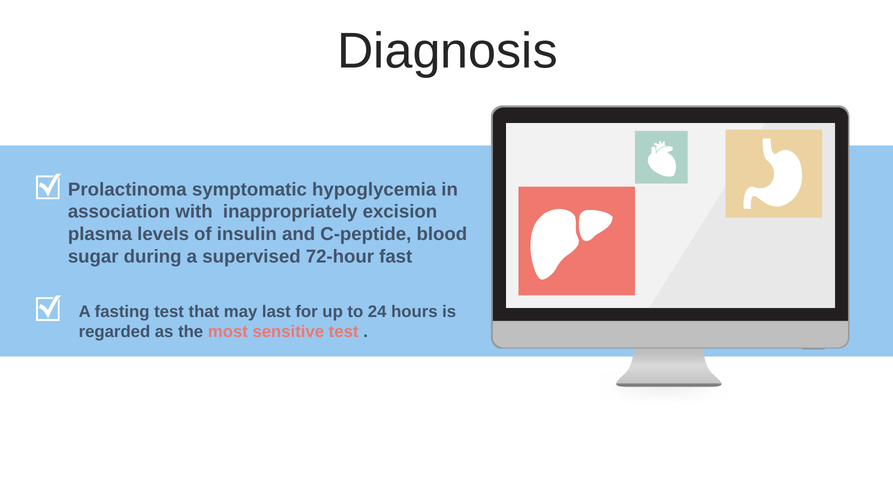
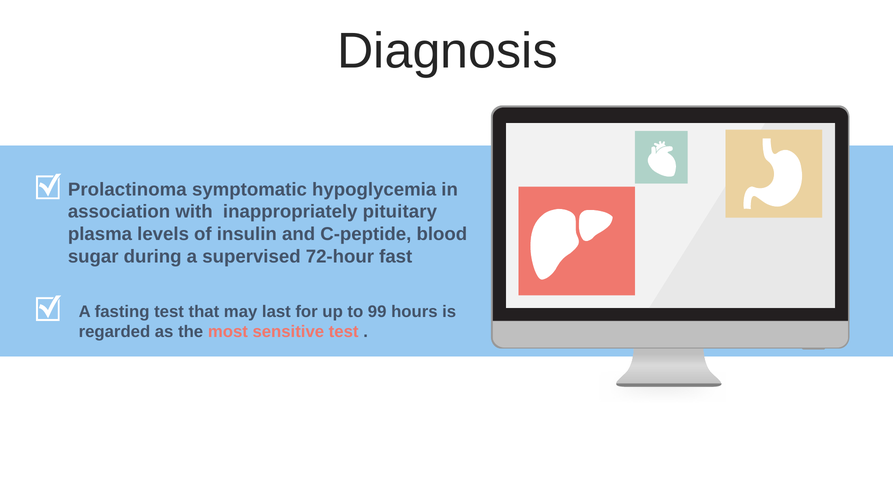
excision: excision -> pituitary
24: 24 -> 99
